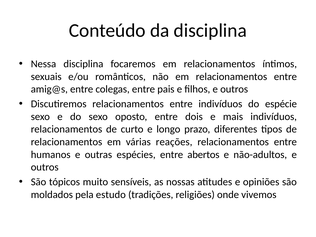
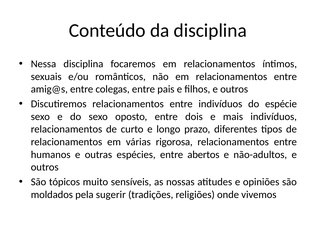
reações: reações -> rigorosa
estudo: estudo -> sugerir
